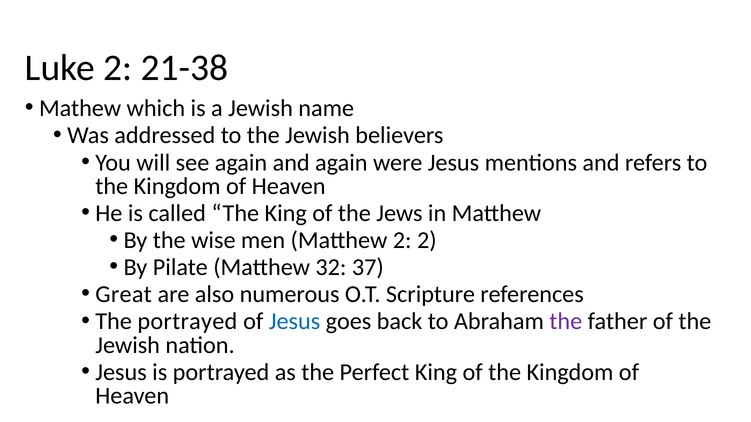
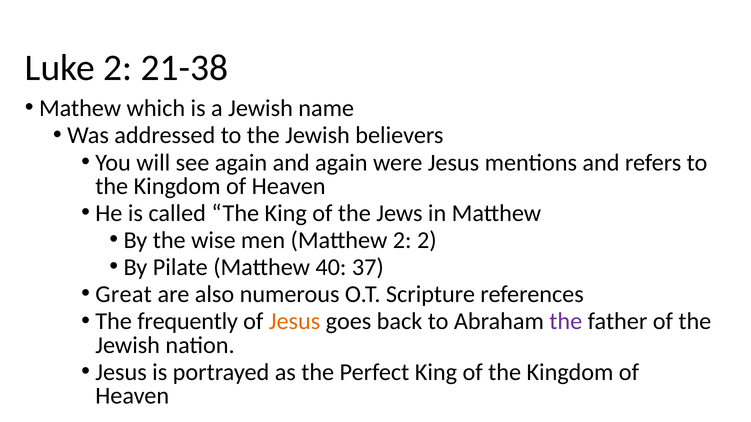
32: 32 -> 40
The portrayed: portrayed -> frequently
Jesus at (295, 322) colour: blue -> orange
